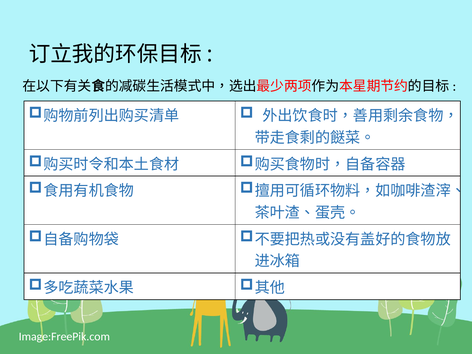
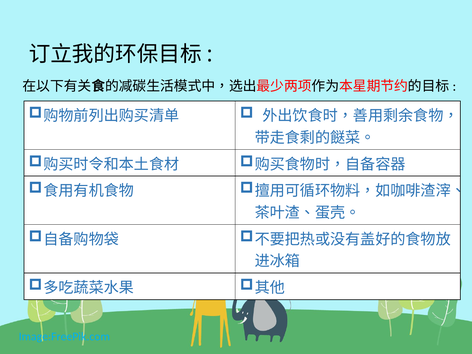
Image:FreePik.com colour: white -> light blue
